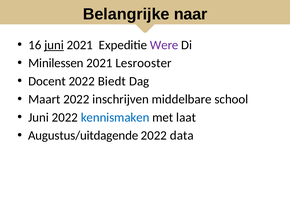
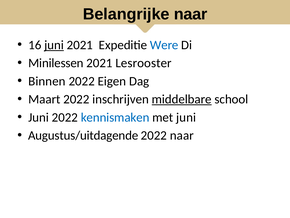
Were colour: purple -> blue
Docent: Docent -> Binnen
Biedt: Biedt -> Eigen
middelbare underline: none -> present
met laat: laat -> juni
2022 data: data -> naar
